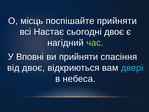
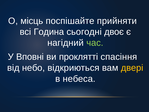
Настає: Настає -> Година
ви прийняти: прийняти -> проклятті
від двоє: двоє -> небо
двері colour: light blue -> yellow
